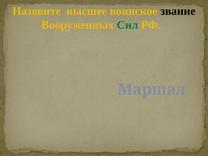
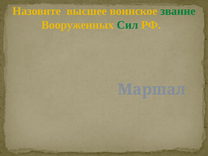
звание colour: black -> green
